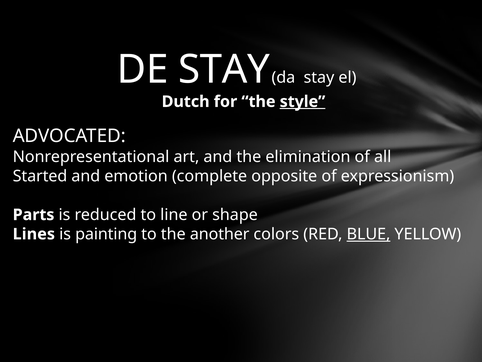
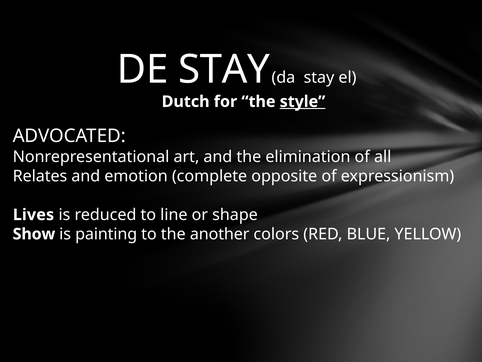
Started: Started -> Relates
Parts: Parts -> Lives
Lines: Lines -> Show
BLUE underline: present -> none
